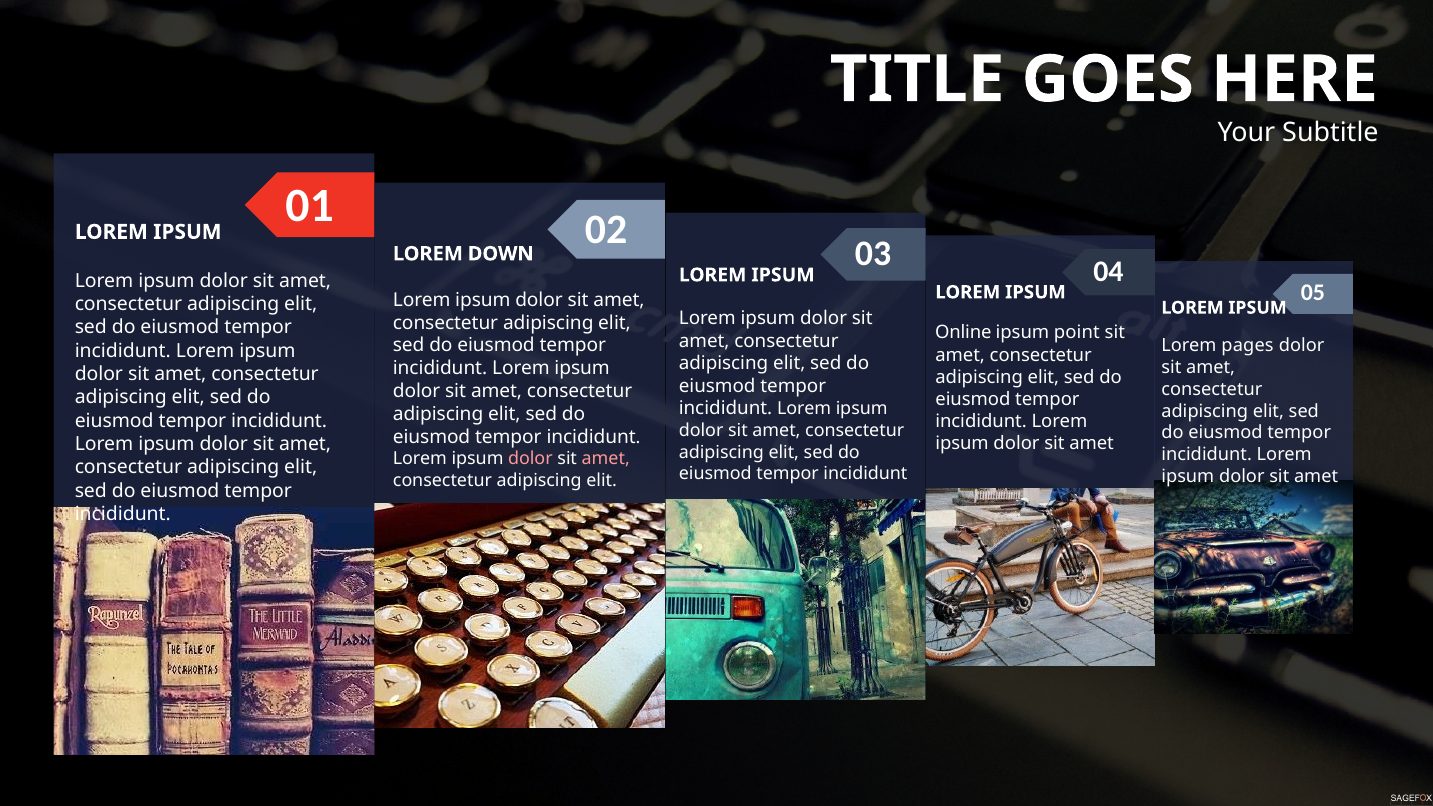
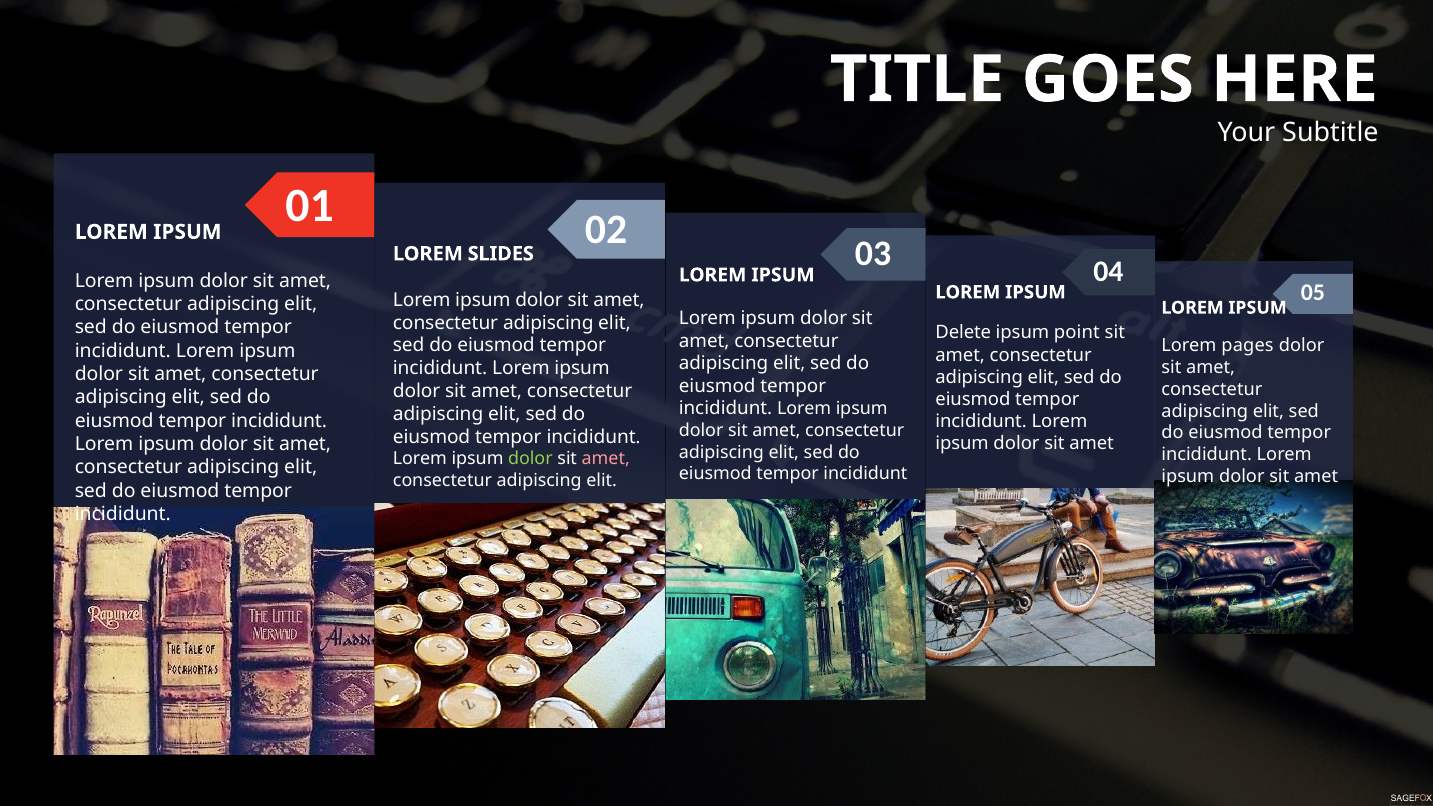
DOWN: DOWN -> SLIDES
Online: Online -> Delete
dolor at (530, 459) colour: pink -> light green
